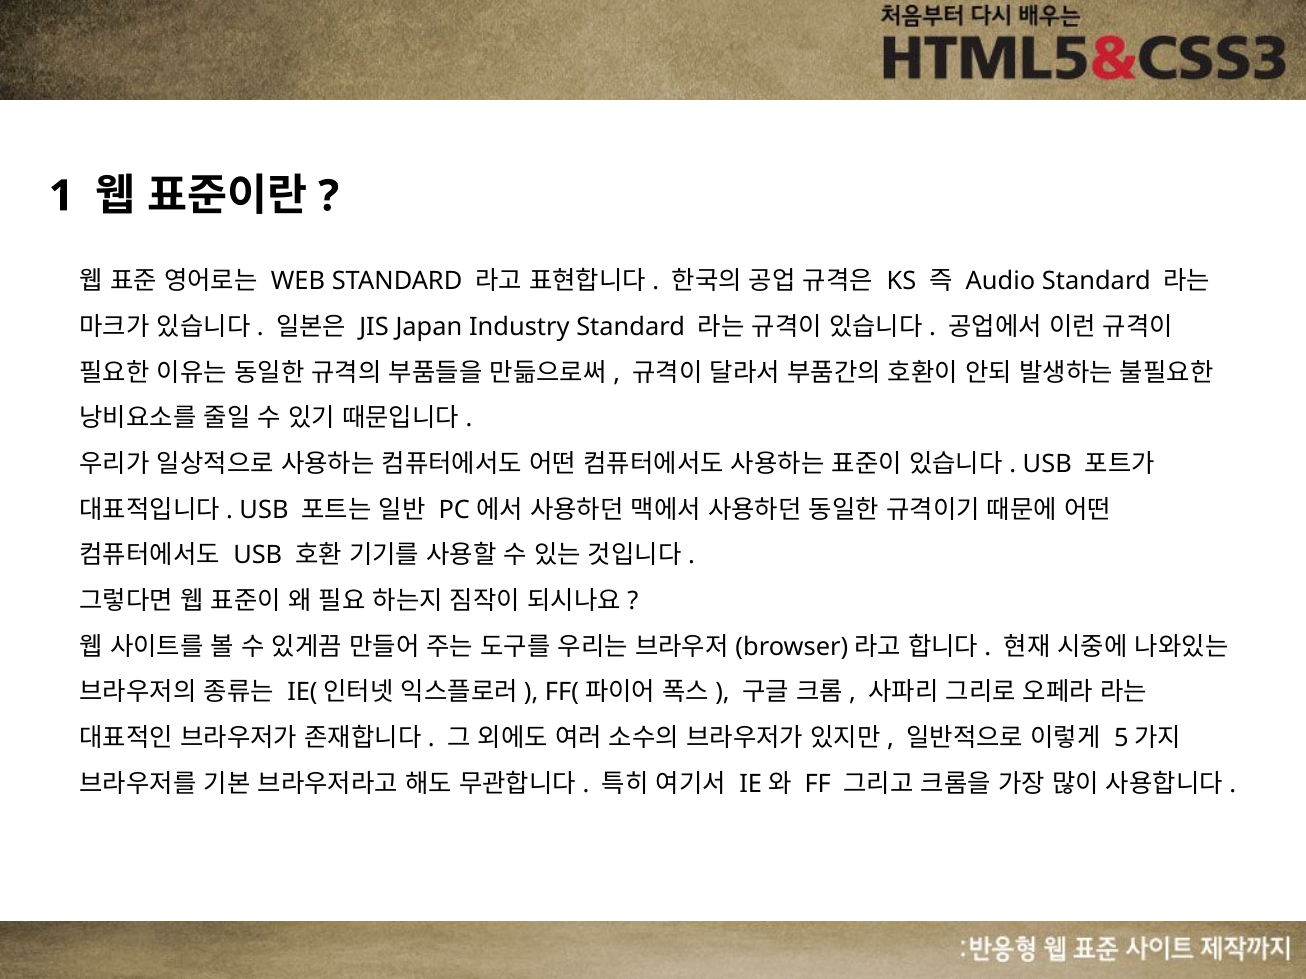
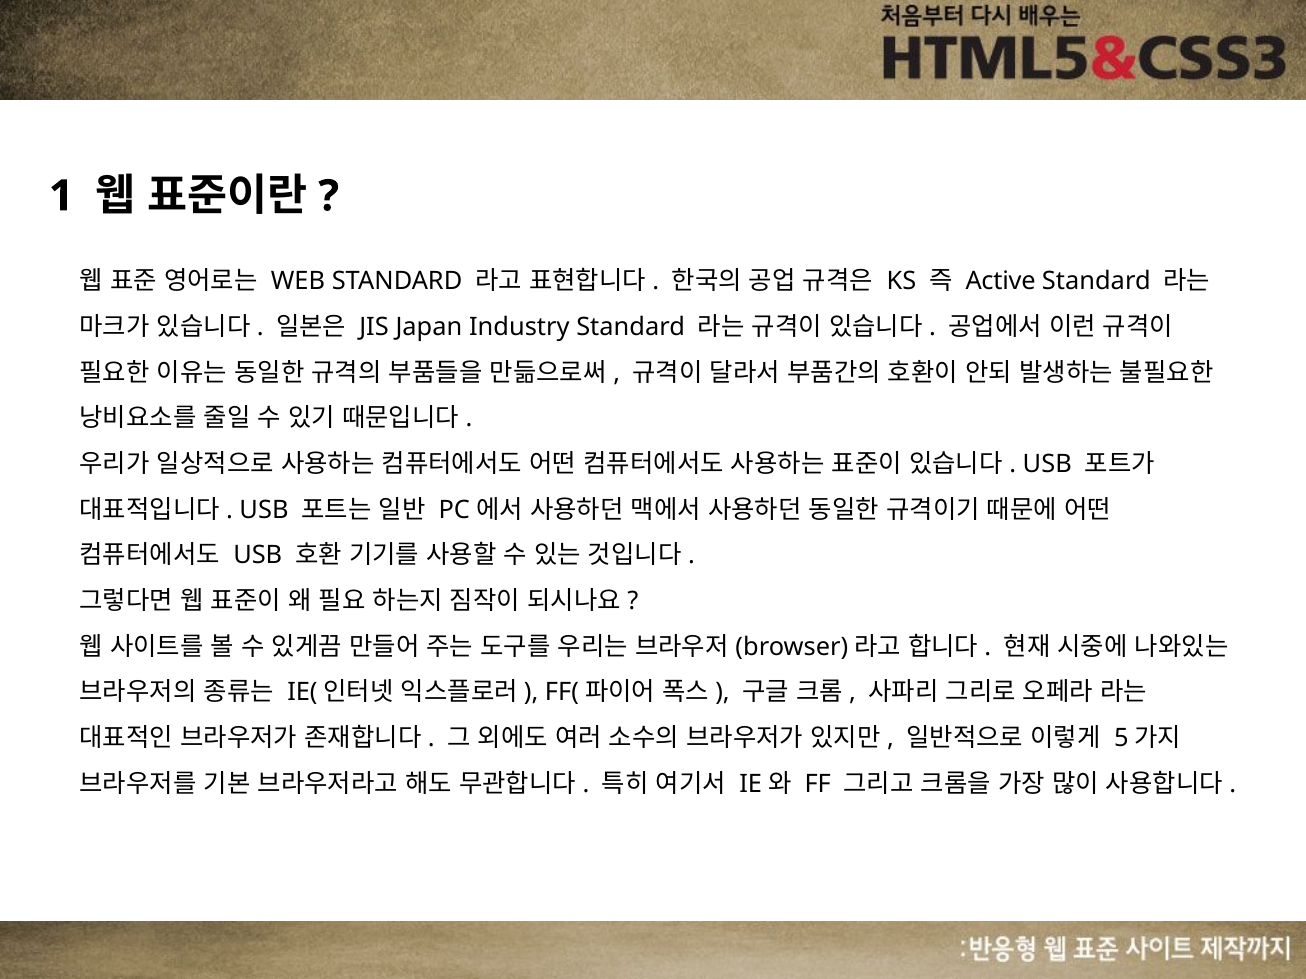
Audio: Audio -> Active
